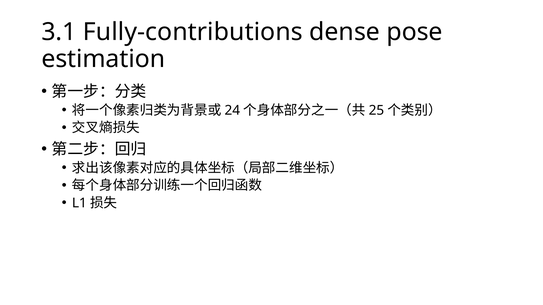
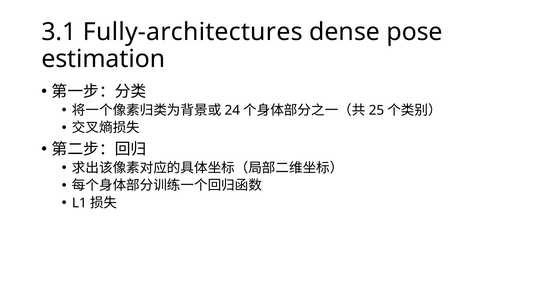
Fully-contributions: Fully-contributions -> Fully-architectures
